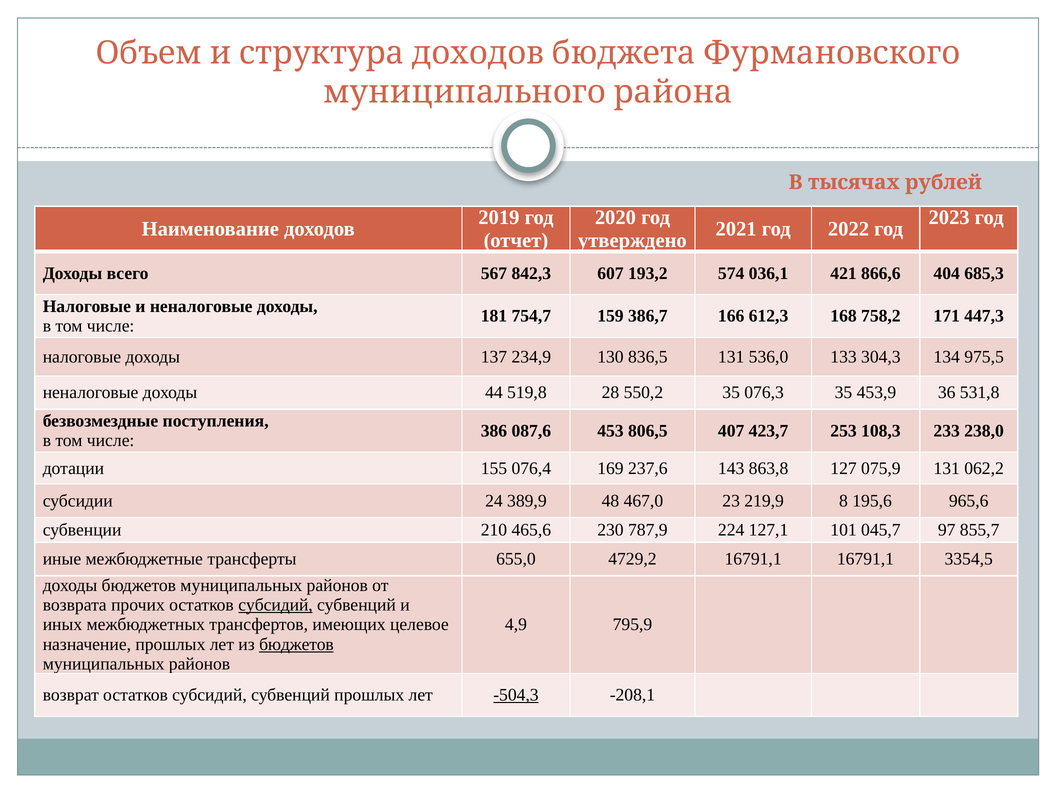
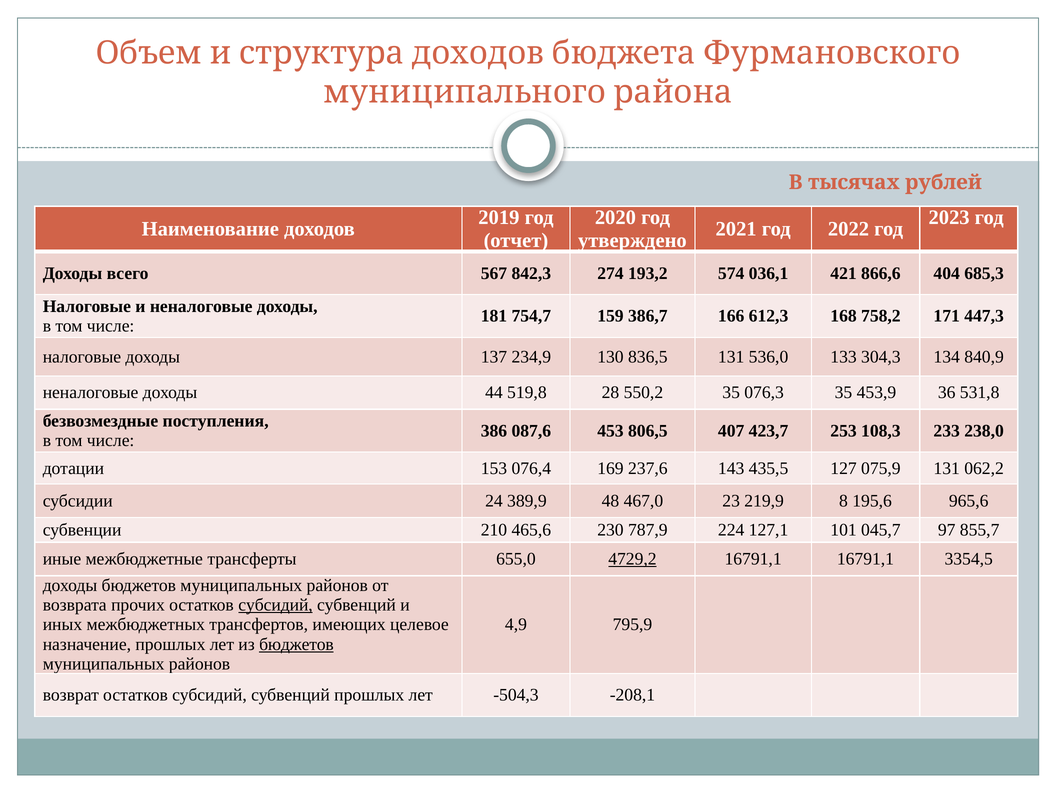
607: 607 -> 274
975,5: 975,5 -> 840,9
155: 155 -> 153
863,8: 863,8 -> 435,5
4729,2 underline: none -> present
-504,3 underline: present -> none
